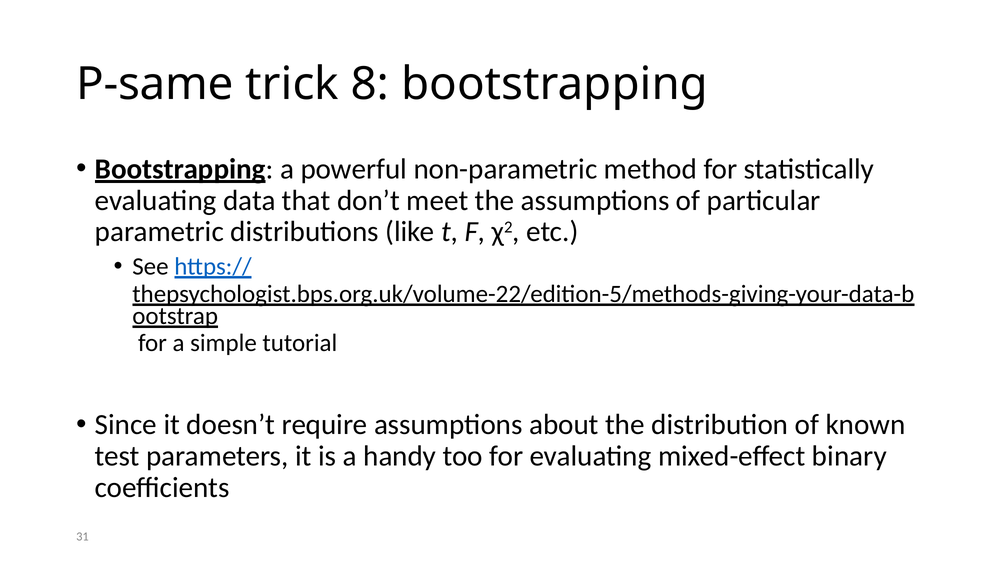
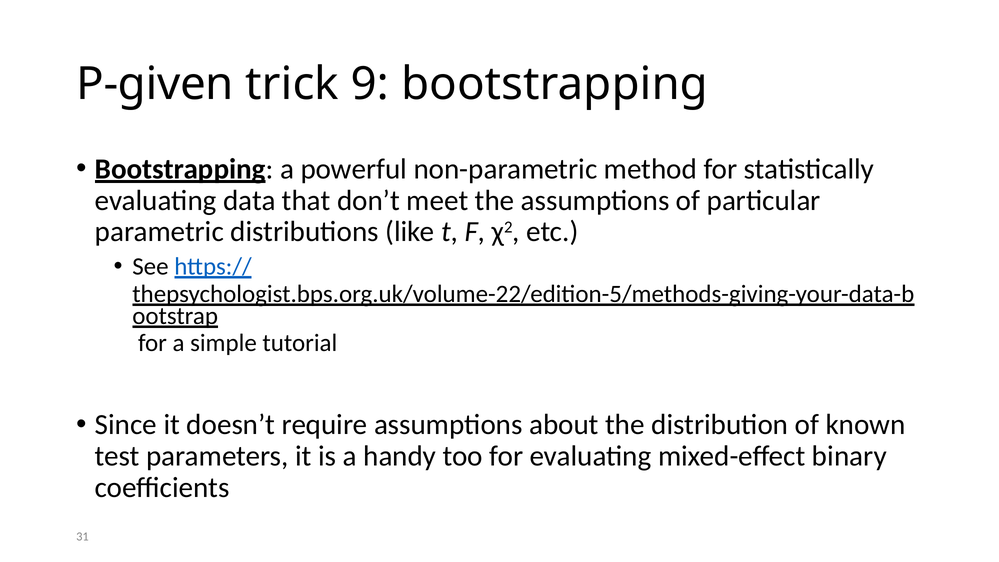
P-same: P-same -> P-given
8: 8 -> 9
